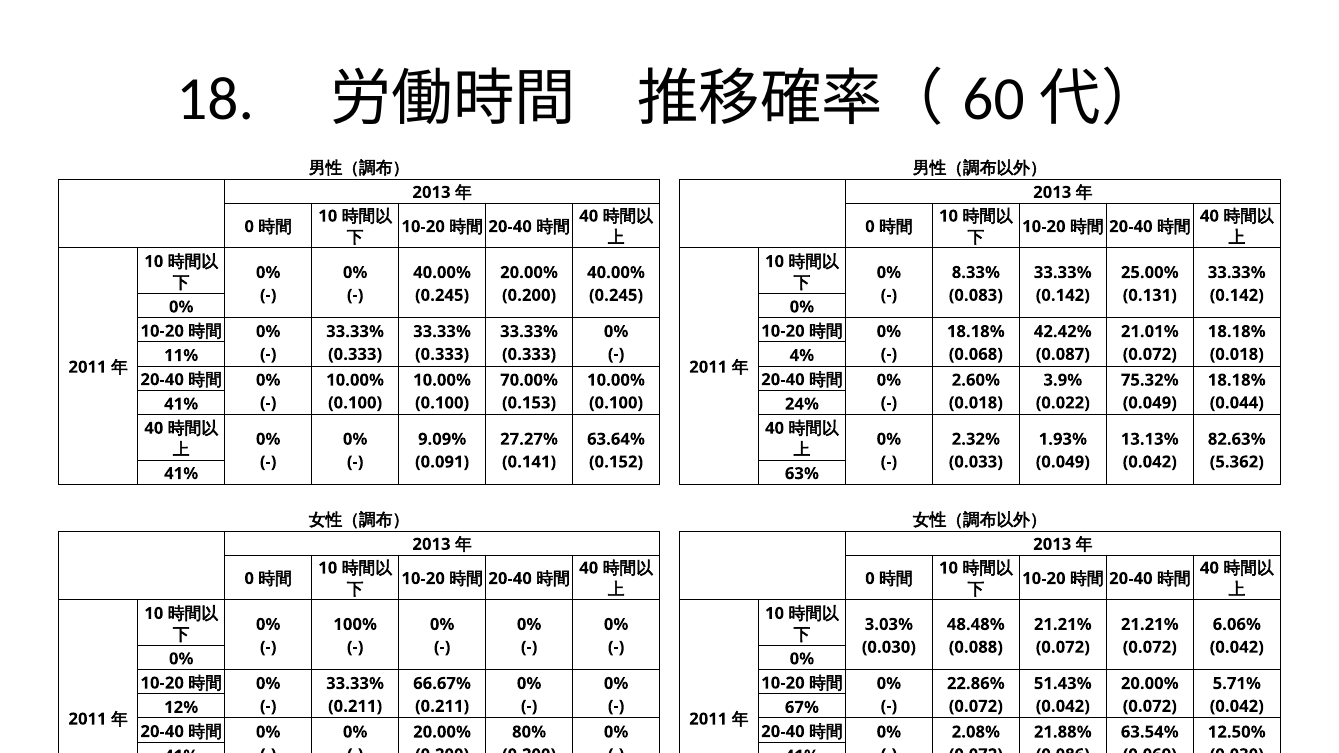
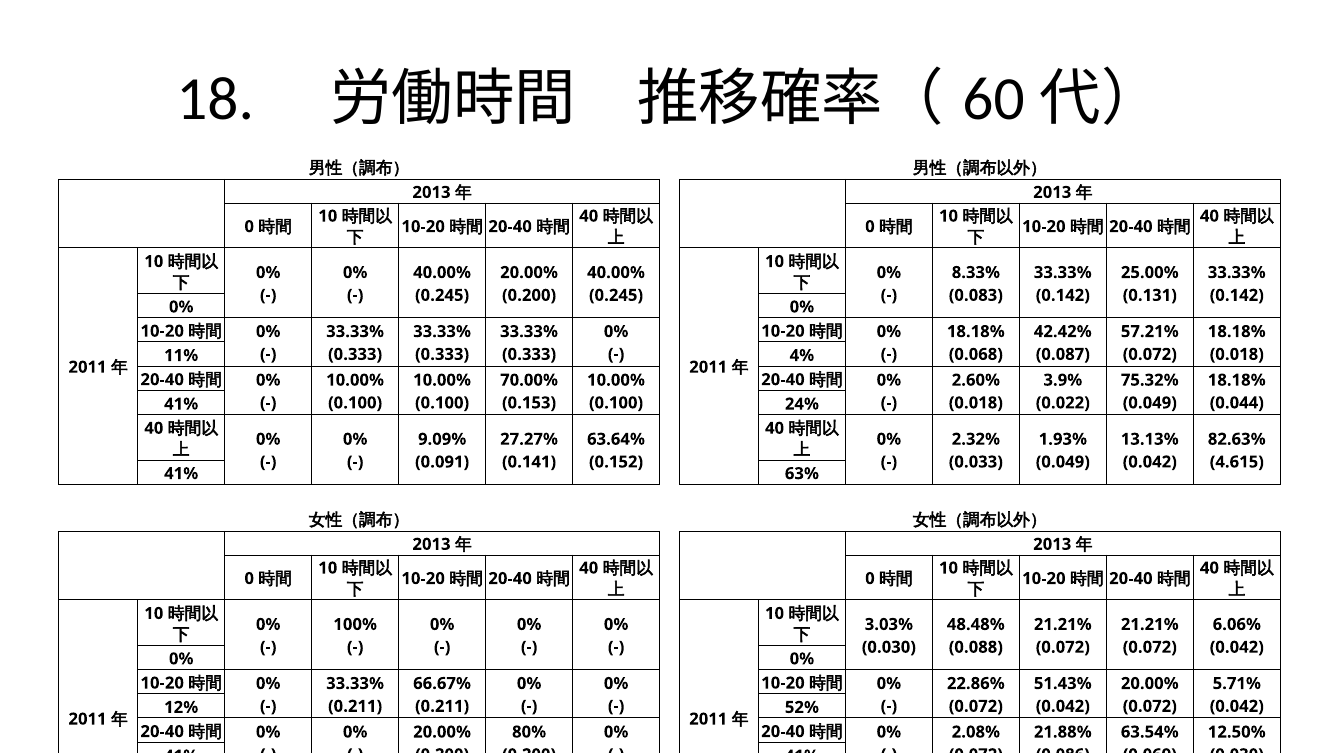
21.01%: 21.01% -> 57.21%
5.362: 5.362 -> 4.615
67%: 67% -> 52%
